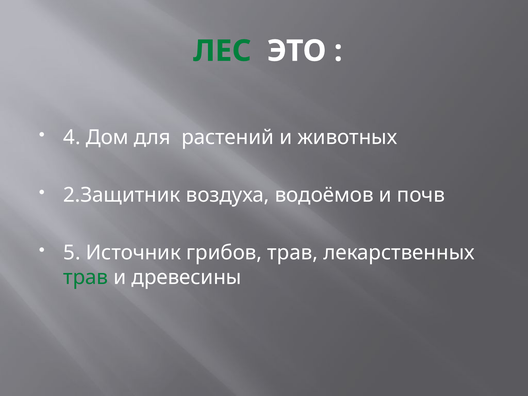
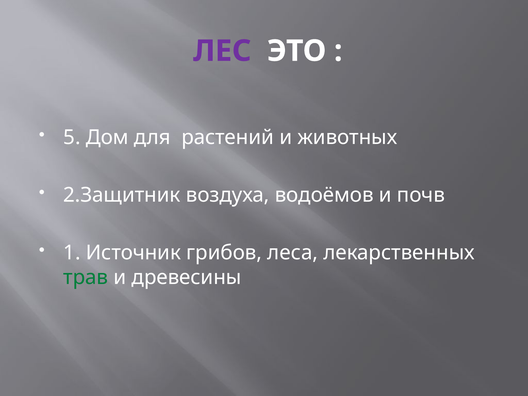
ЛЕС colour: green -> purple
4: 4 -> 5
5: 5 -> 1
грибов трав: трав -> леса
